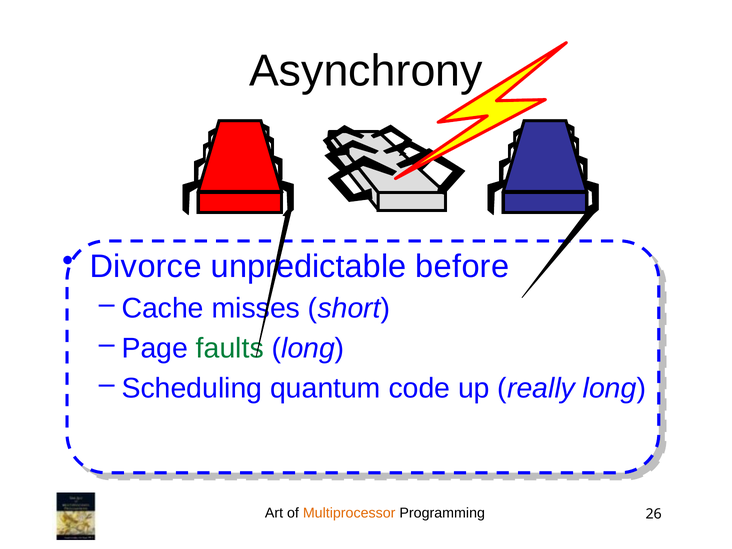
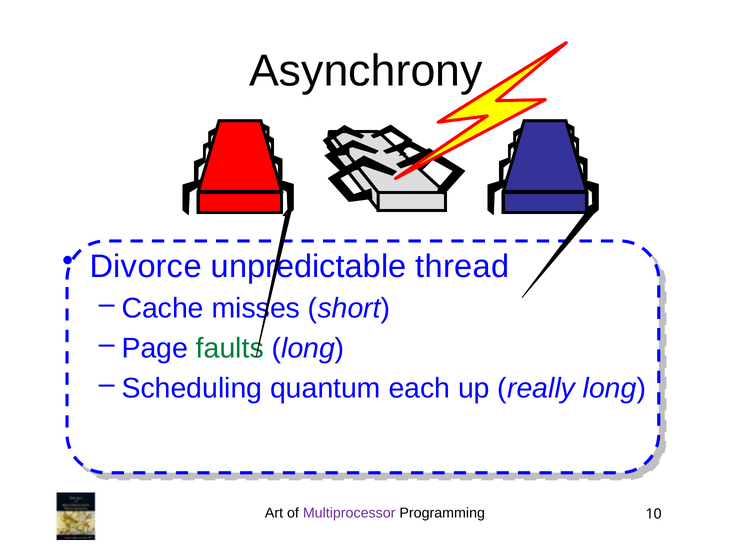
before: before -> thread
code: code -> each
Multiprocessor colour: orange -> purple
26: 26 -> 10
